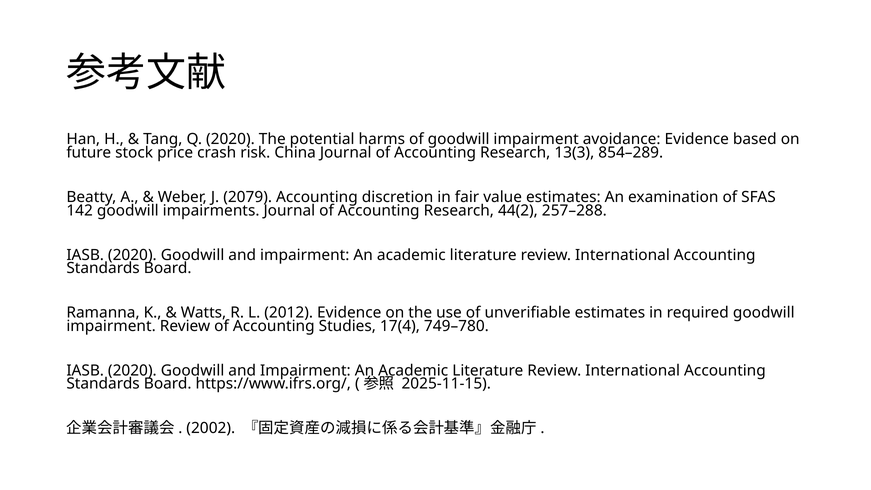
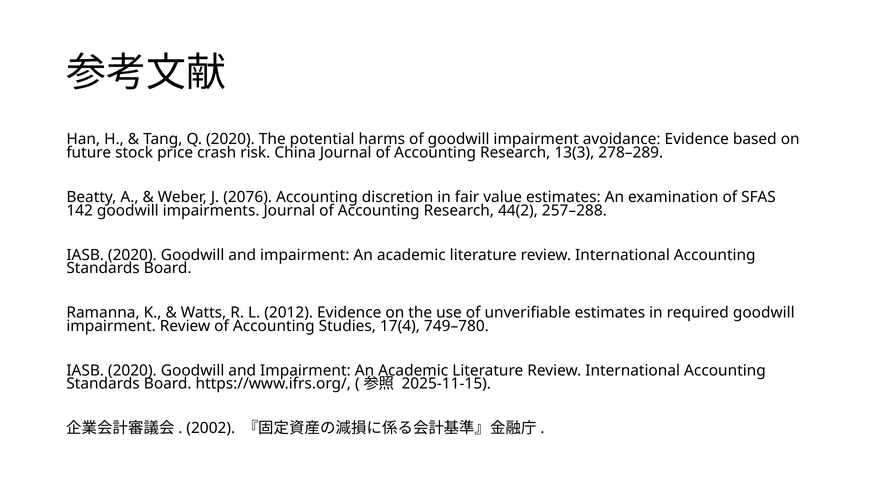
854–289: 854–289 -> 278–289
2079: 2079 -> 2076
